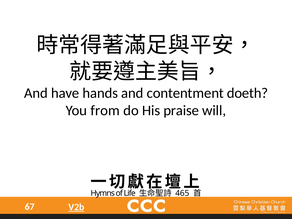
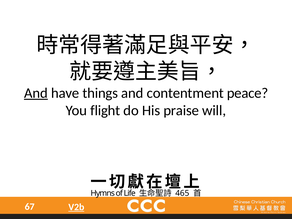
And at (36, 93) underline: none -> present
hands: hands -> things
doeth: doeth -> peace
from: from -> flight
